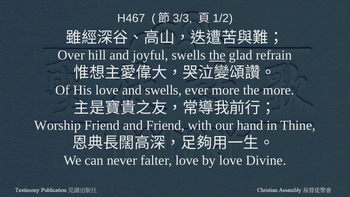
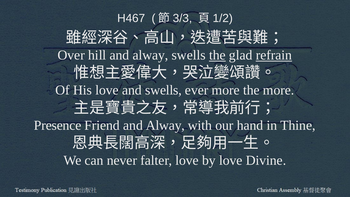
hill and joyful: joyful -> alway
refrain underline: none -> present
Worship: Worship -> Presence
Friend and Friend: Friend -> Alway
